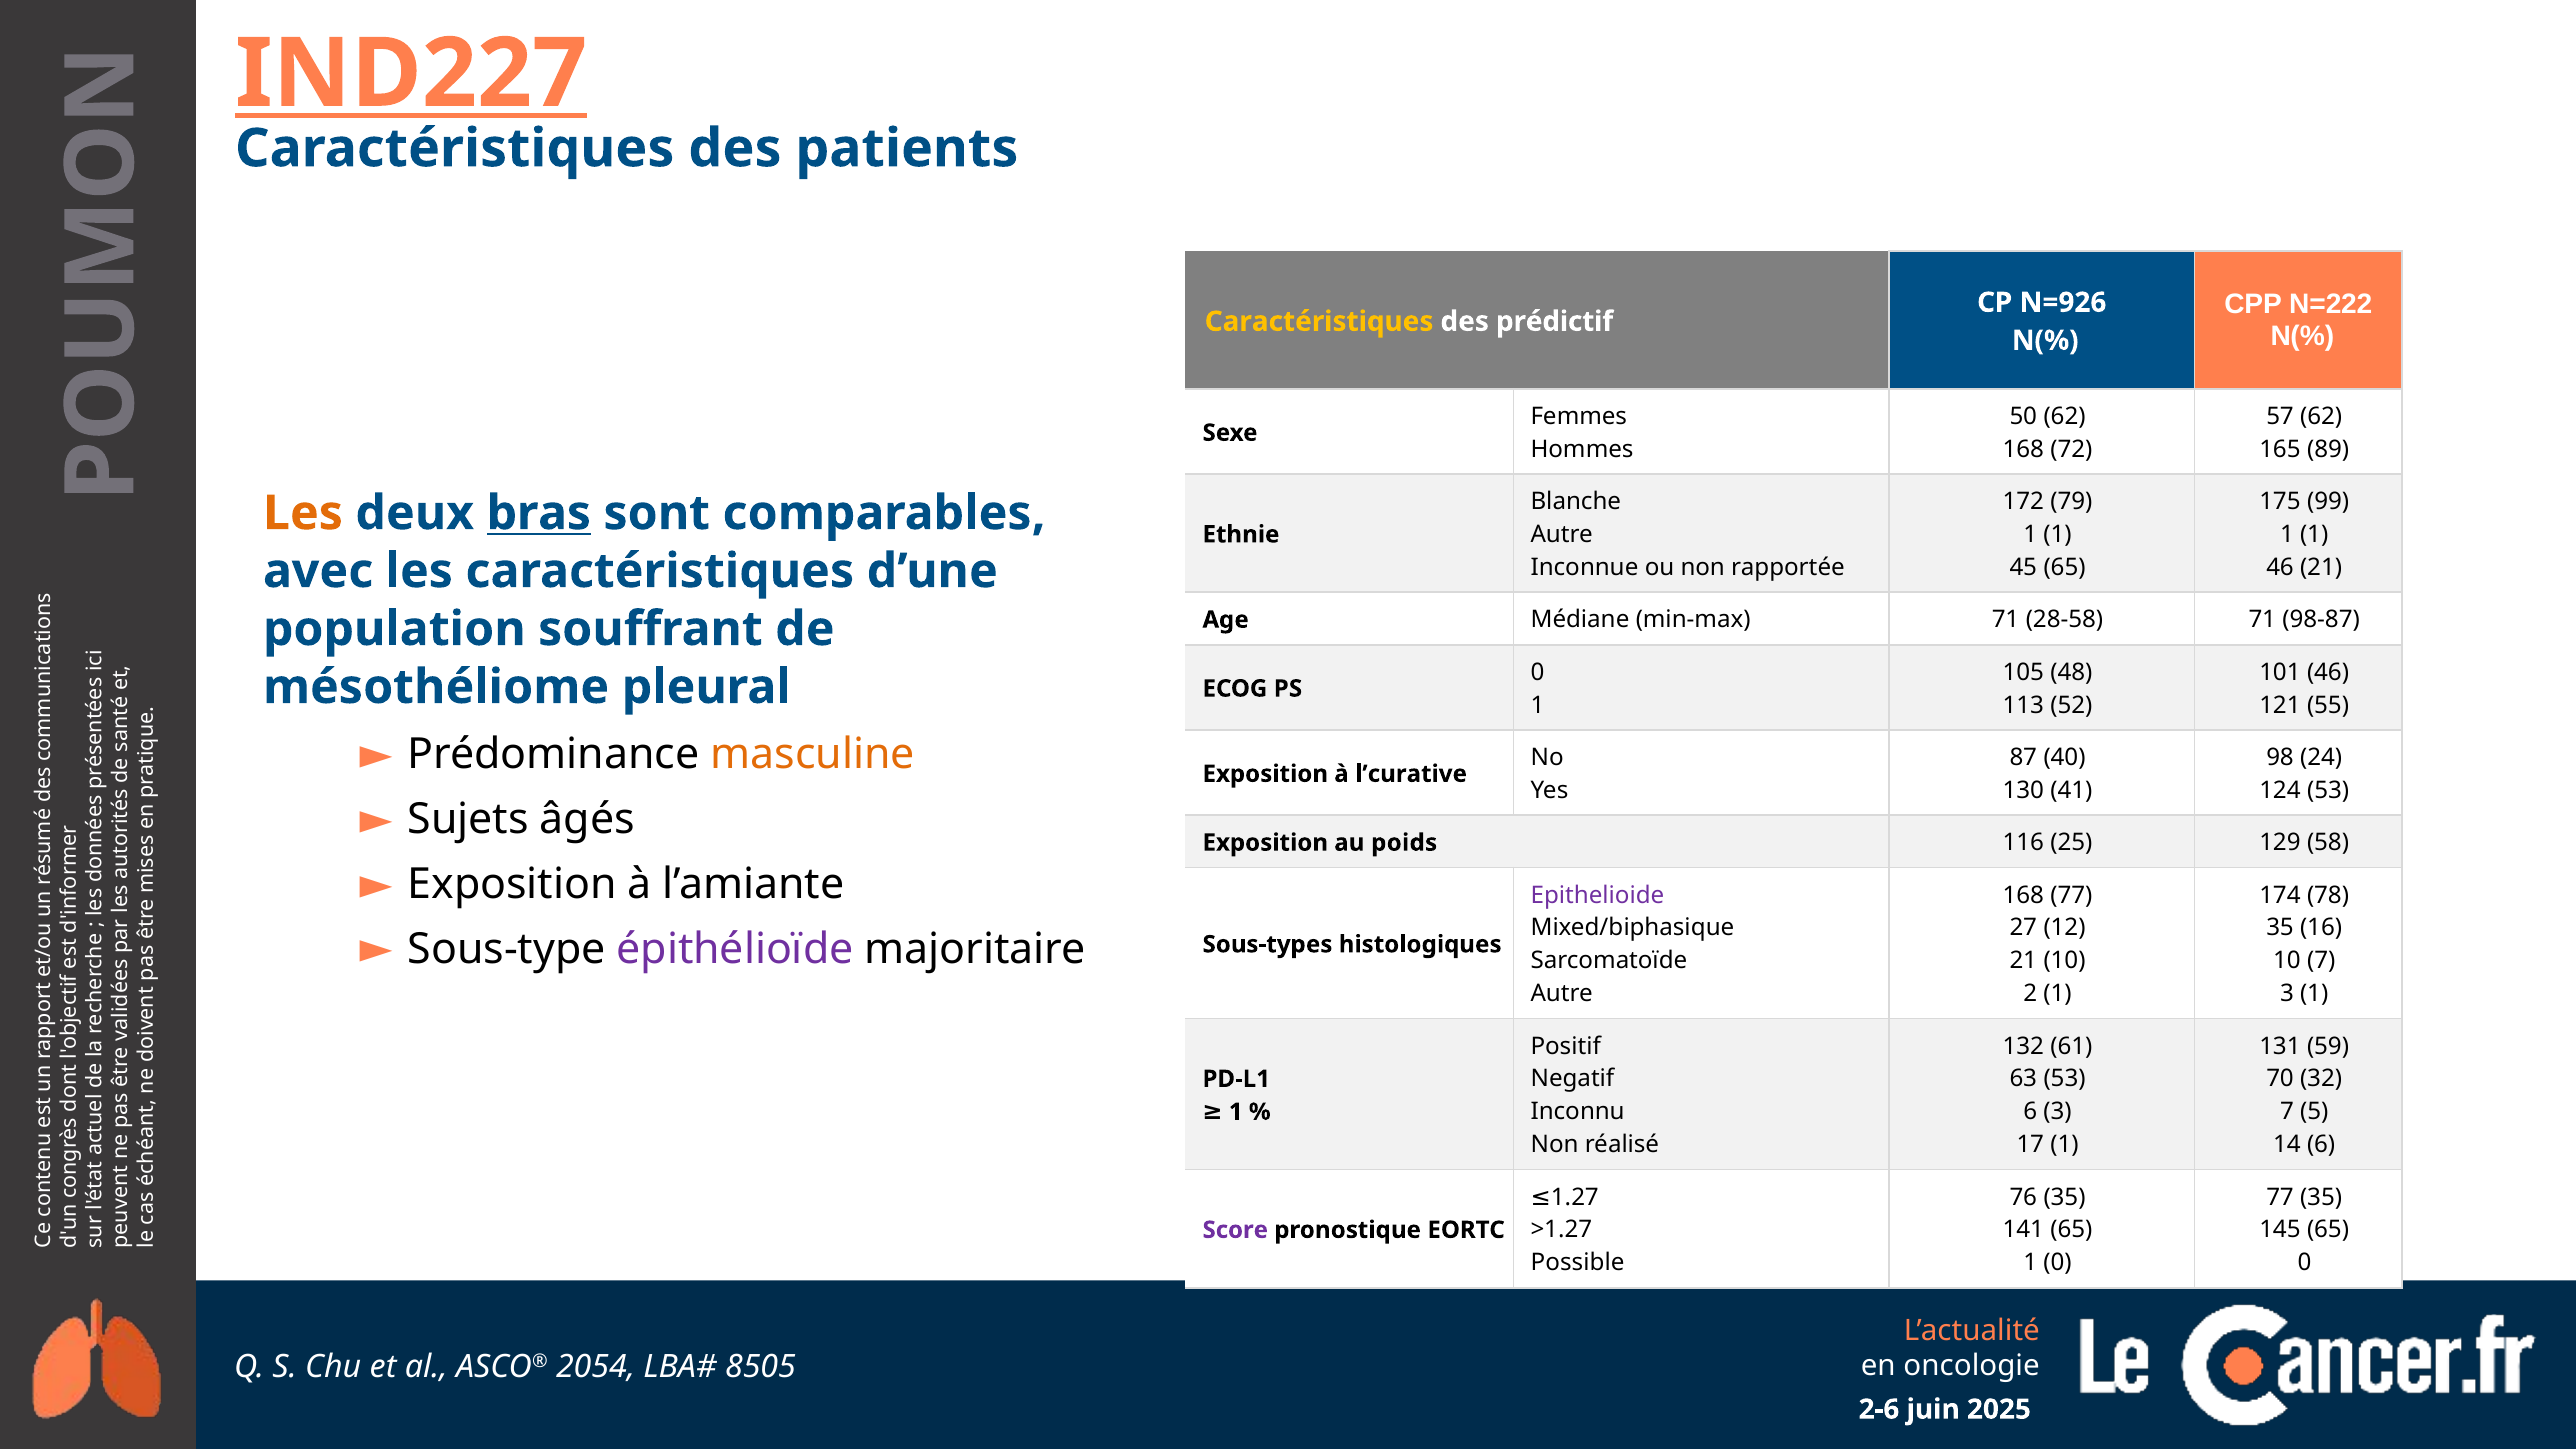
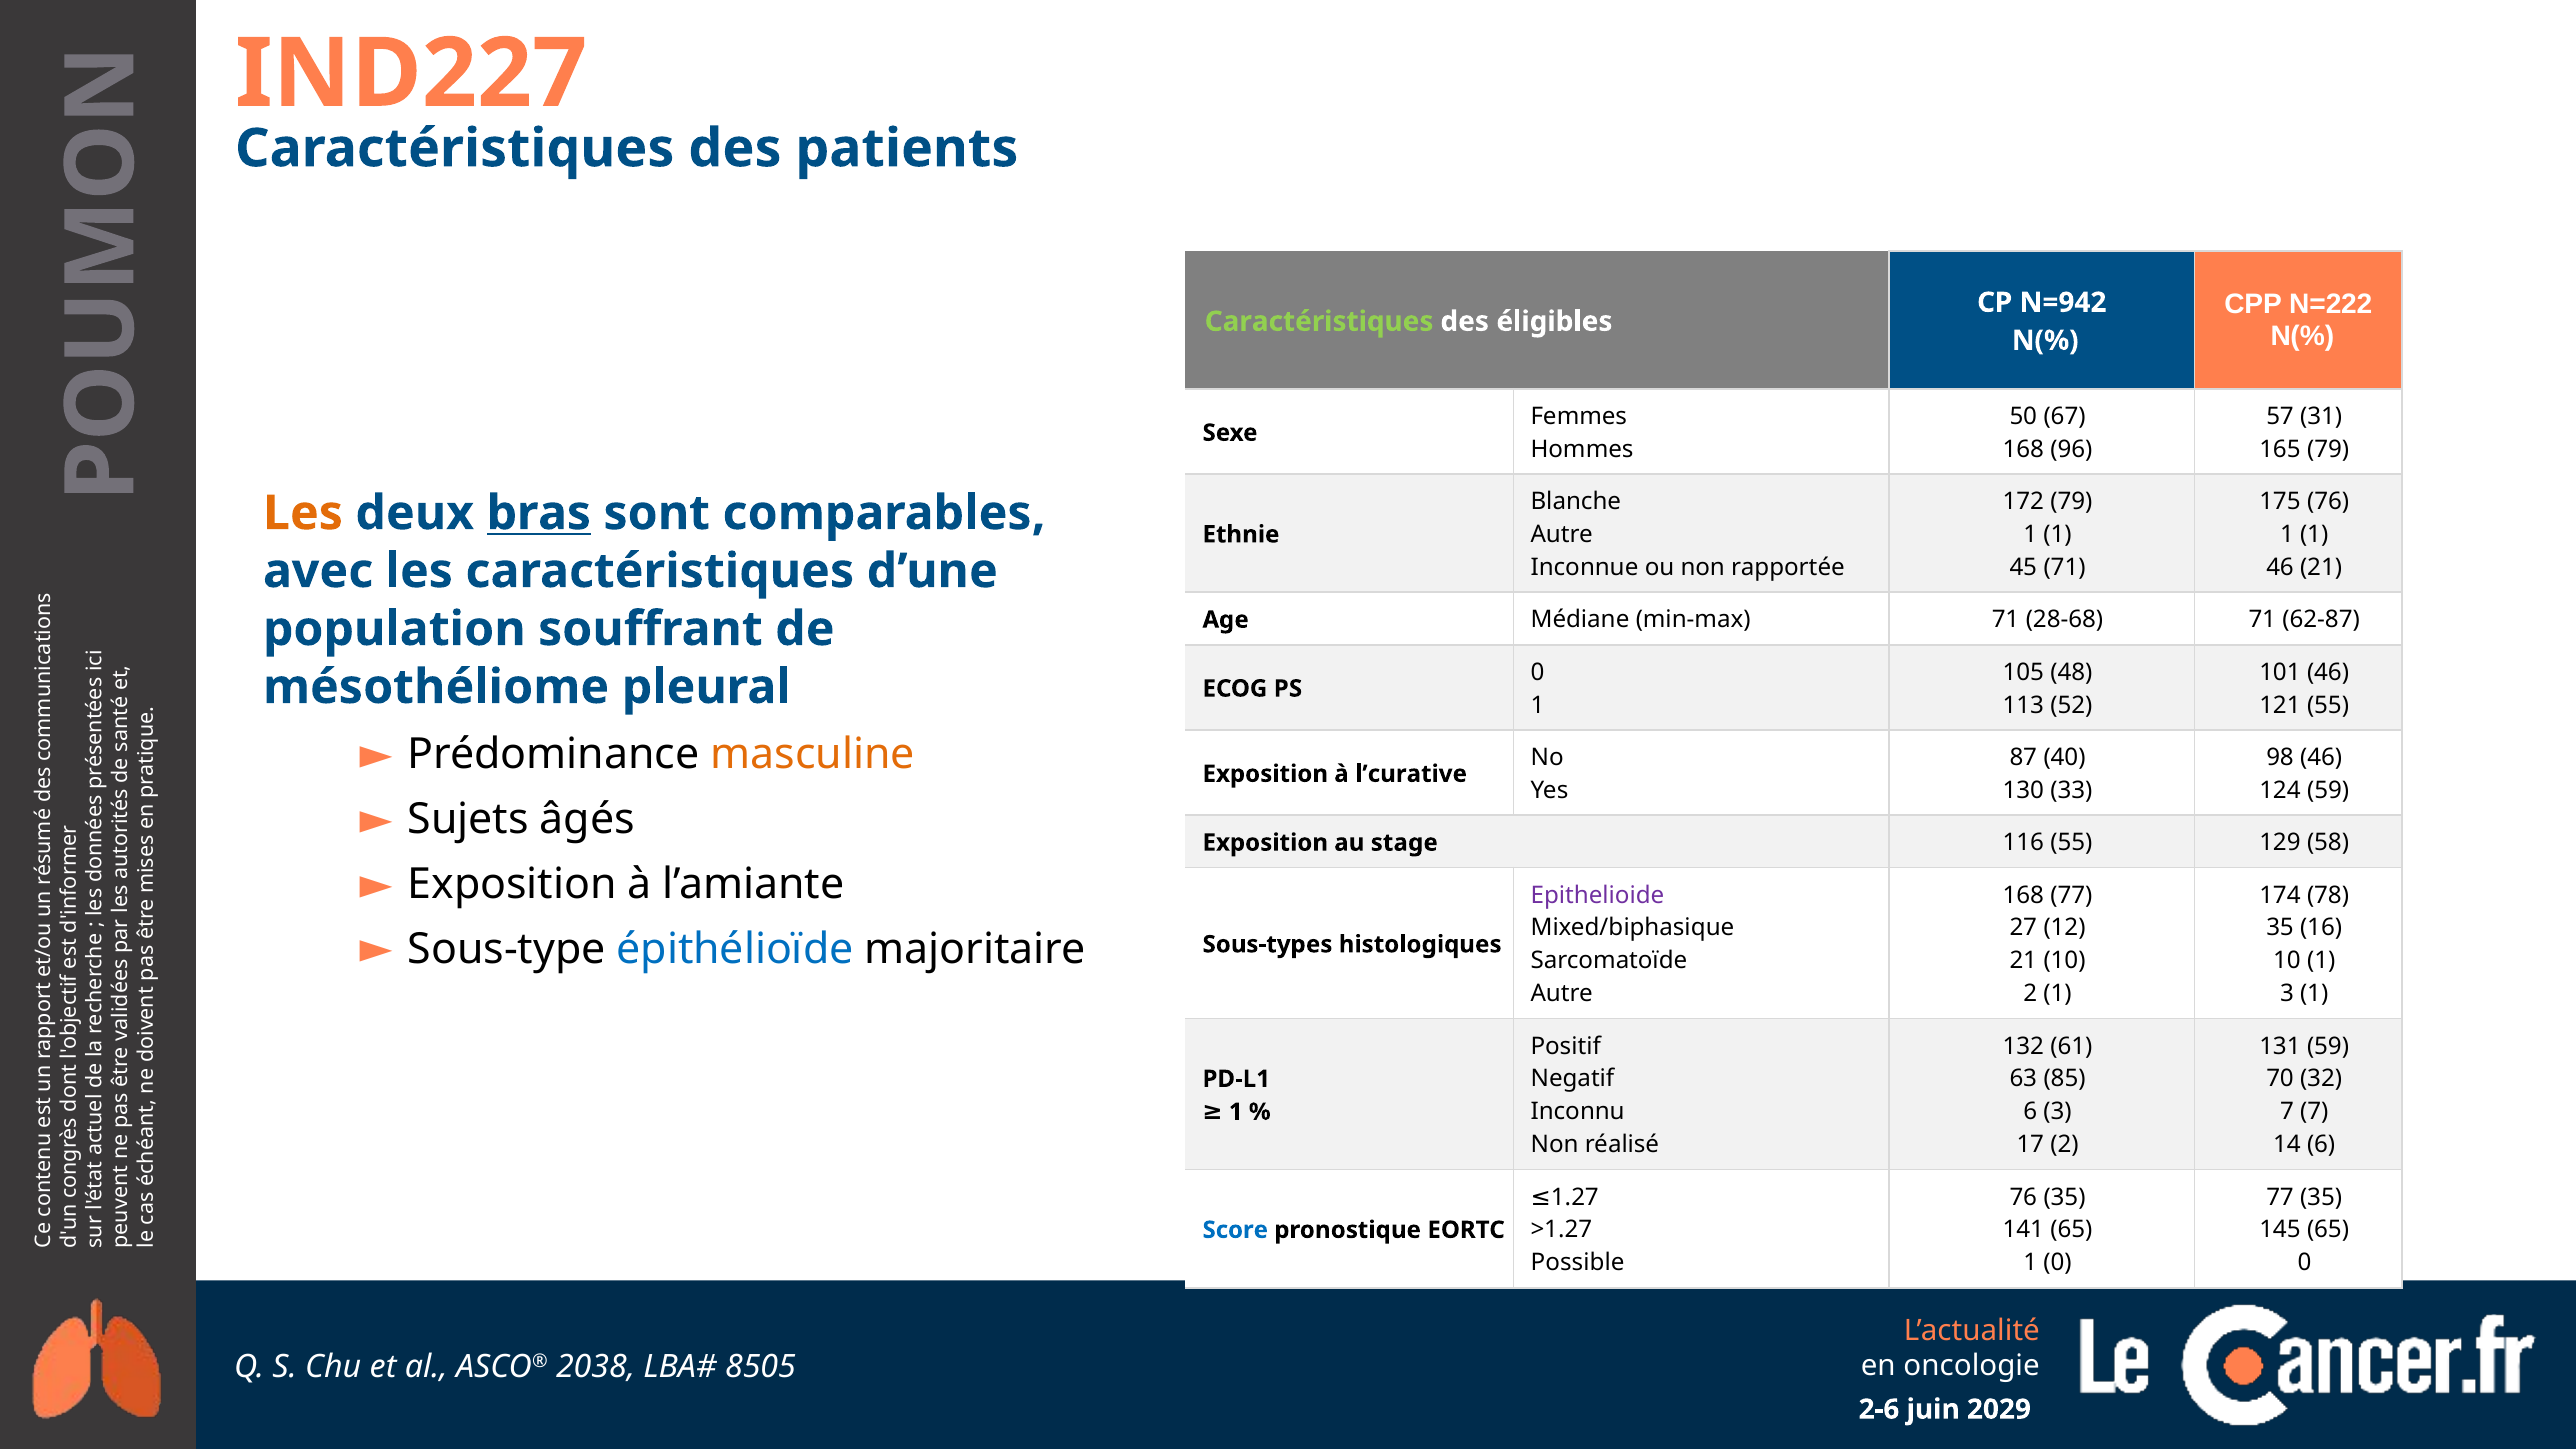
IND227 underline: present -> none
N=926: N=926 -> N=942
Caractéristiques at (1319, 322) colour: yellow -> light green
prédictif: prédictif -> éligibles
50 62: 62 -> 67
57 62: 62 -> 31
72: 72 -> 96
165 89: 89 -> 79
175 99: 99 -> 76
45 65: 65 -> 71
28-58: 28-58 -> 28-68
98-87: 98-87 -> 62-87
98 24: 24 -> 46
41: 41 -> 33
124 53: 53 -> 59
poids: poids -> stage
116 25: 25 -> 55
épithélioïde colour: purple -> blue
10 7: 7 -> 1
63 53: 53 -> 85
7 5: 5 -> 7
17 1: 1 -> 2
Score colour: purple -> blue
2054: 2054 -> 2038
2025: 2025 -> 2029
